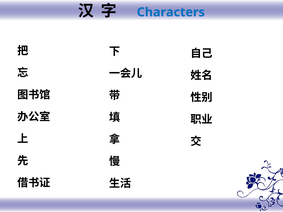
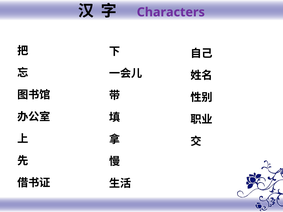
Characters colour: blue -> purple
